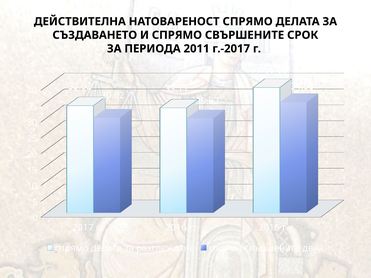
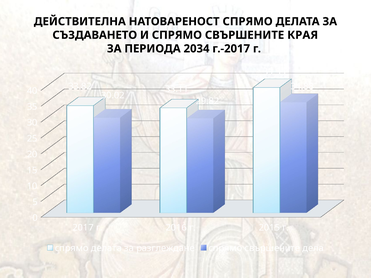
СРОК: СРОК -> КРАЯ
2011: 2011 -> 2034
